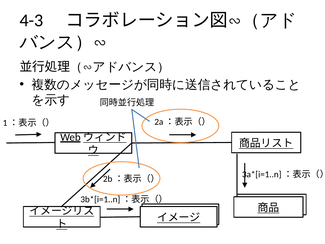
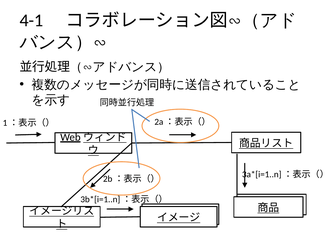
4-3: 4-3 -> 4-1
